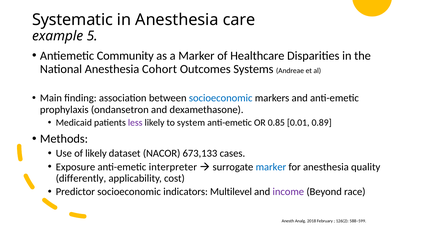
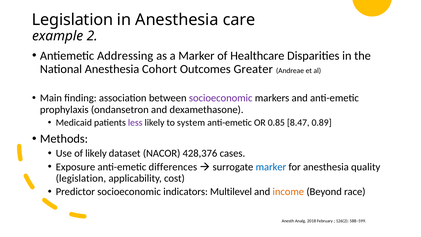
Systematic at (72, 20): Systematic -> Legislation
5: 5 -> 2
Community: Community -> Addressing
Systems: Systems -> Greater
socioeconomic at (221, 98) colour: blue -> purple
0.01: 0.01 -> 8.47
673,133: 673,133 -> 428,376
interpreter: interpreter -> differences
differently at (81, 178): differently -> legislation
income colour: purple -> orange
